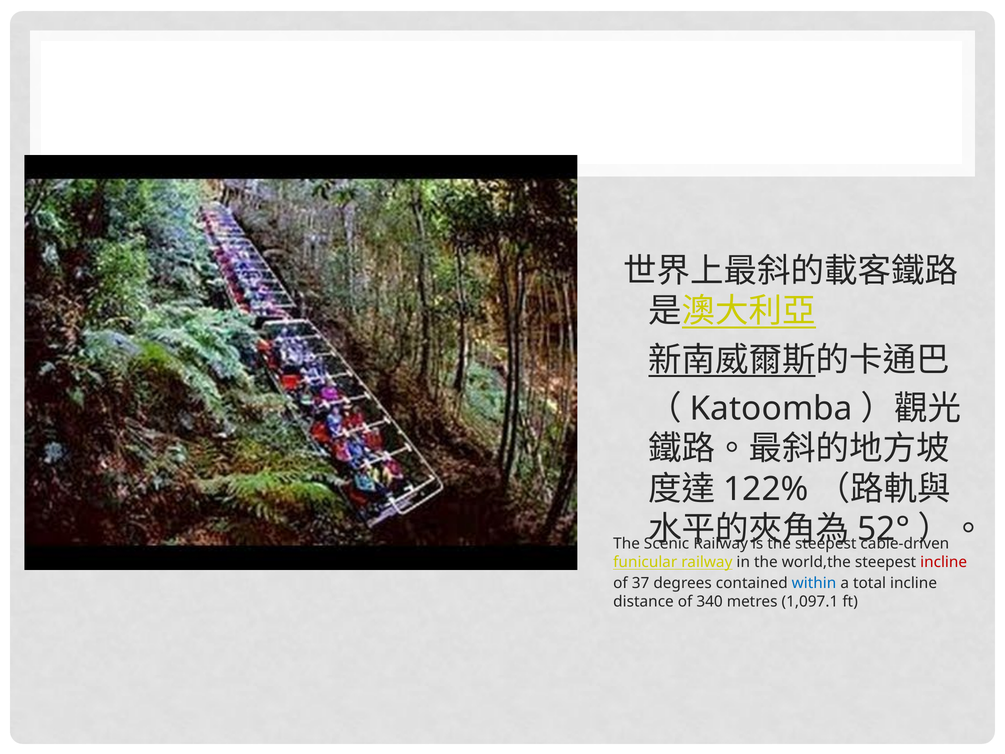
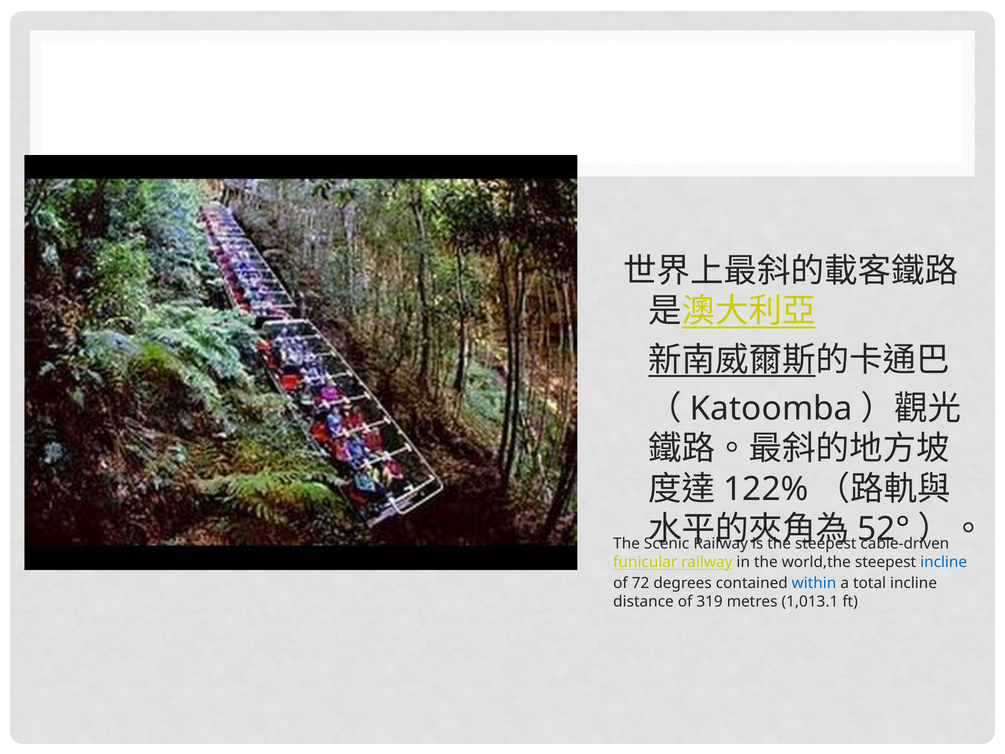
incline at (944, 562) colour: red -> blue
37: 37 -> 72
340: 340 -> 319
1,097.1: 1,097.1 -> 1,013.1
